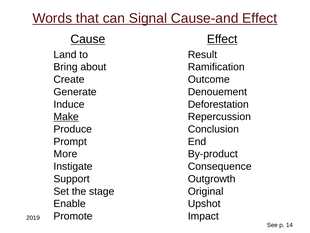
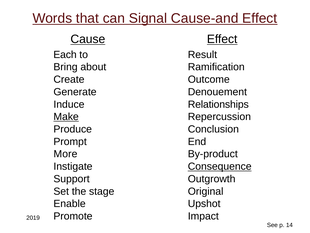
Land: Land -> Each
Deforestation: Deforestation -> Relationships
Consequence underline: none -> present
